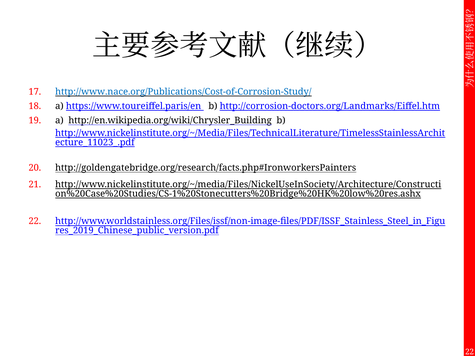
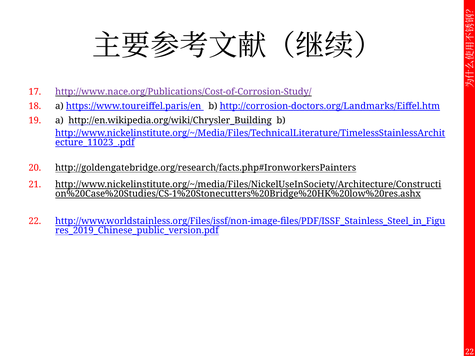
http://www.nace.org/Publications/Cost-of-Corrosion-Study/ colour: blue -> purple
